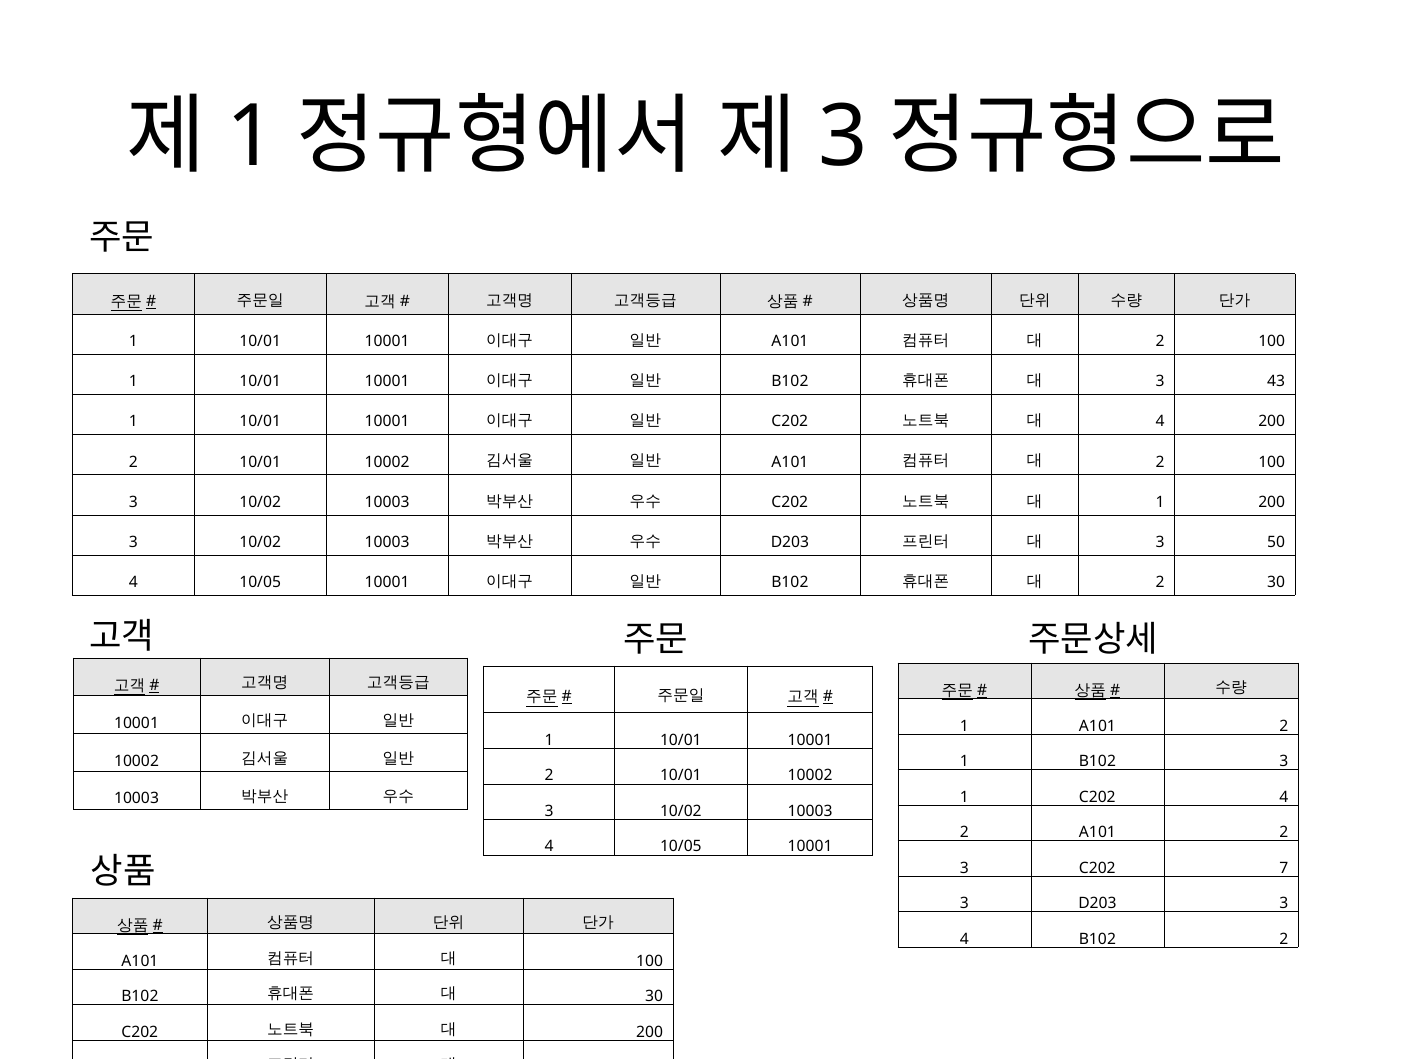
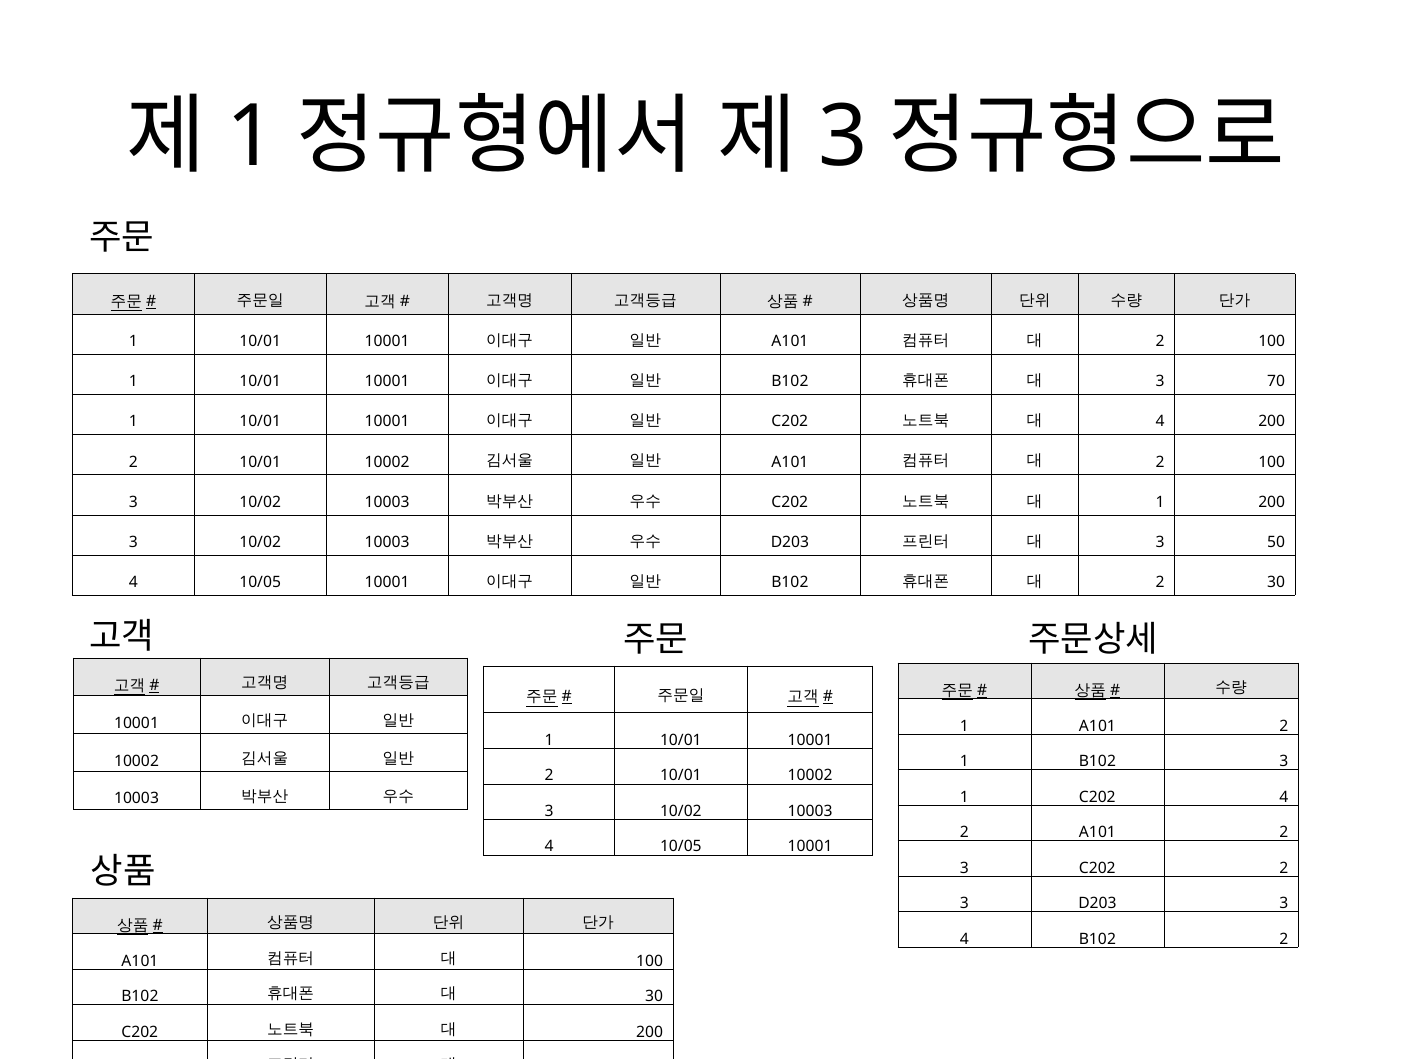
43: 43 -> 70
C202 7: 7 -> 2
